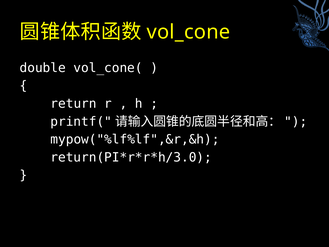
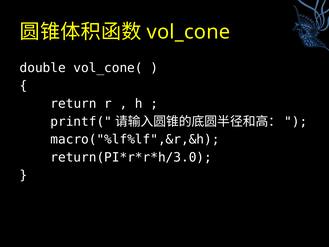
mypow("%lf%lf",&r,&h: mypow("%lf%lf",&r,&h -> macro("%lf%lf",&r,&h
